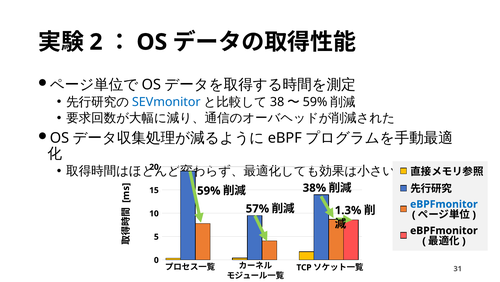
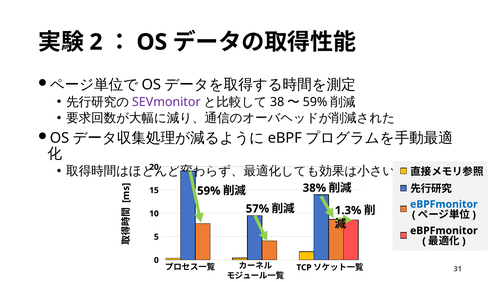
SEVmonitor colour: blue -> purple
